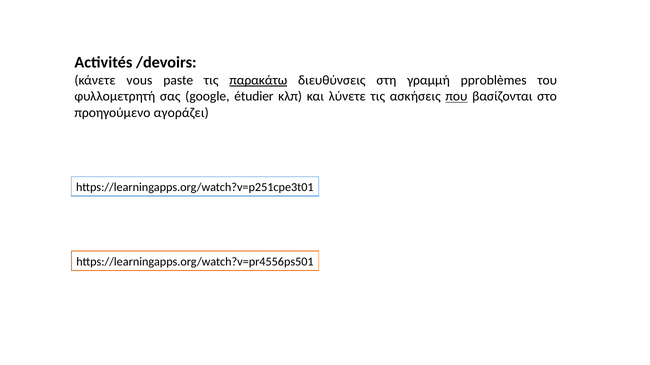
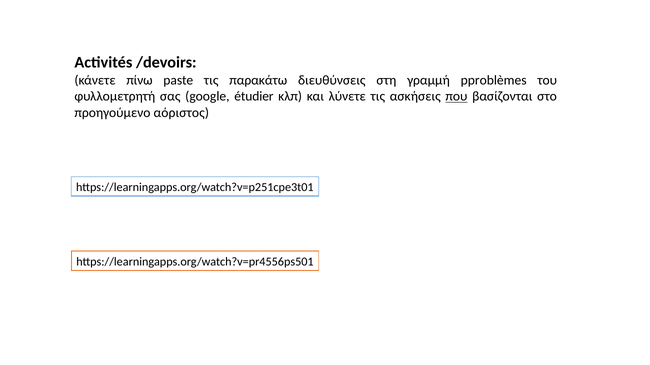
vous: vous -> πίνω
παρακάτω underline: present -> none
αγοράζει: αγοράζει -> αόριστος
